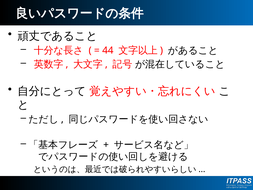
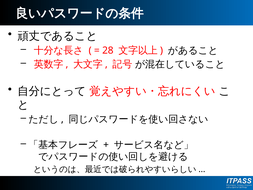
44: 44 -> 28
